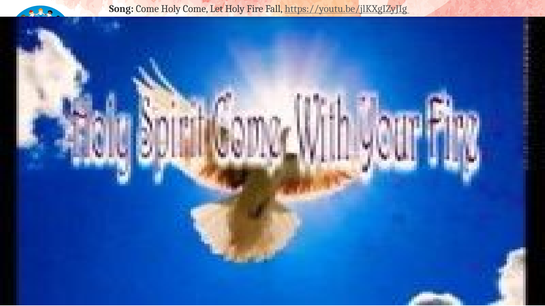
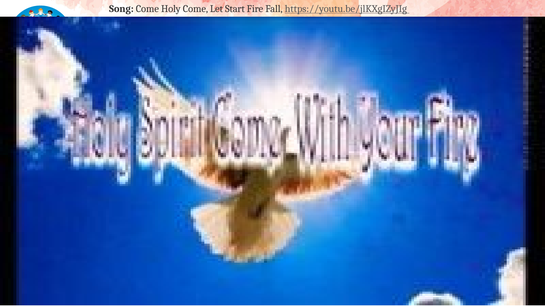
Let Holy: Holy -> Start
